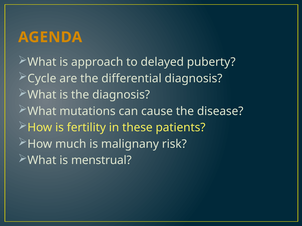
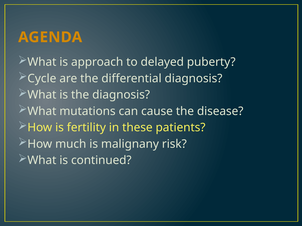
menstrual: menstrual -> continued
